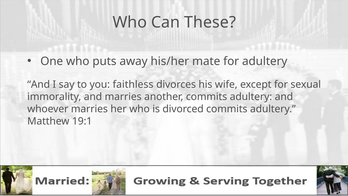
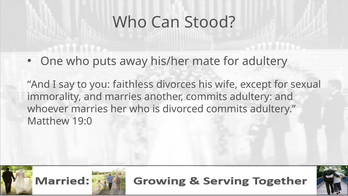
These: These -> Stood
19:1: 19:1 -> 19:0
